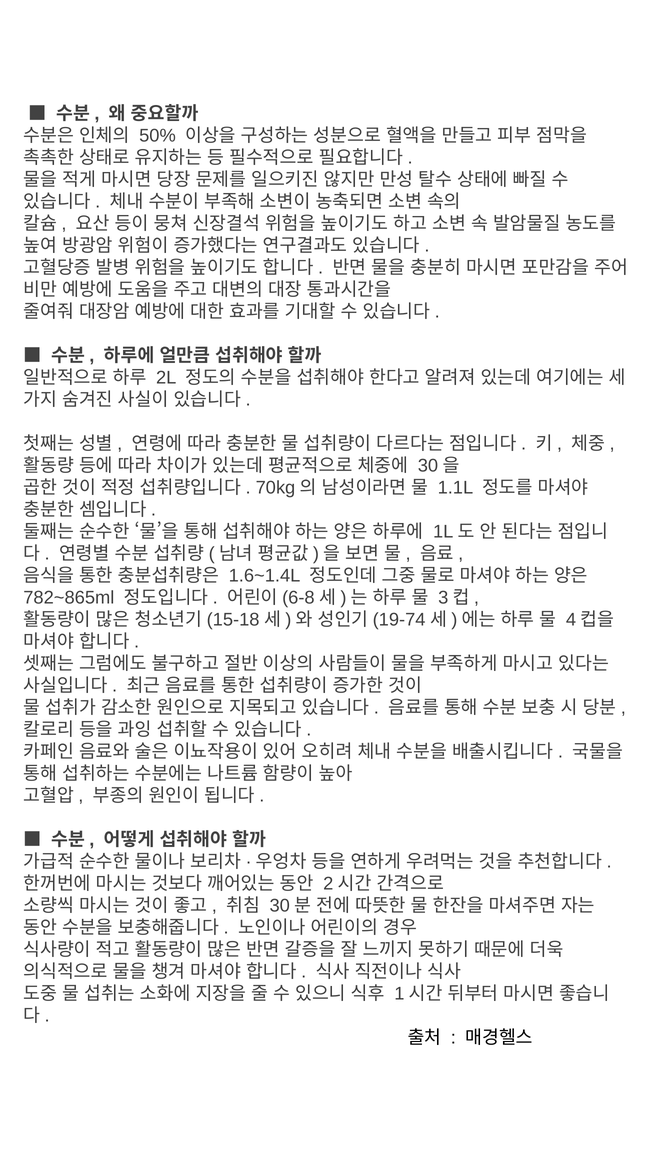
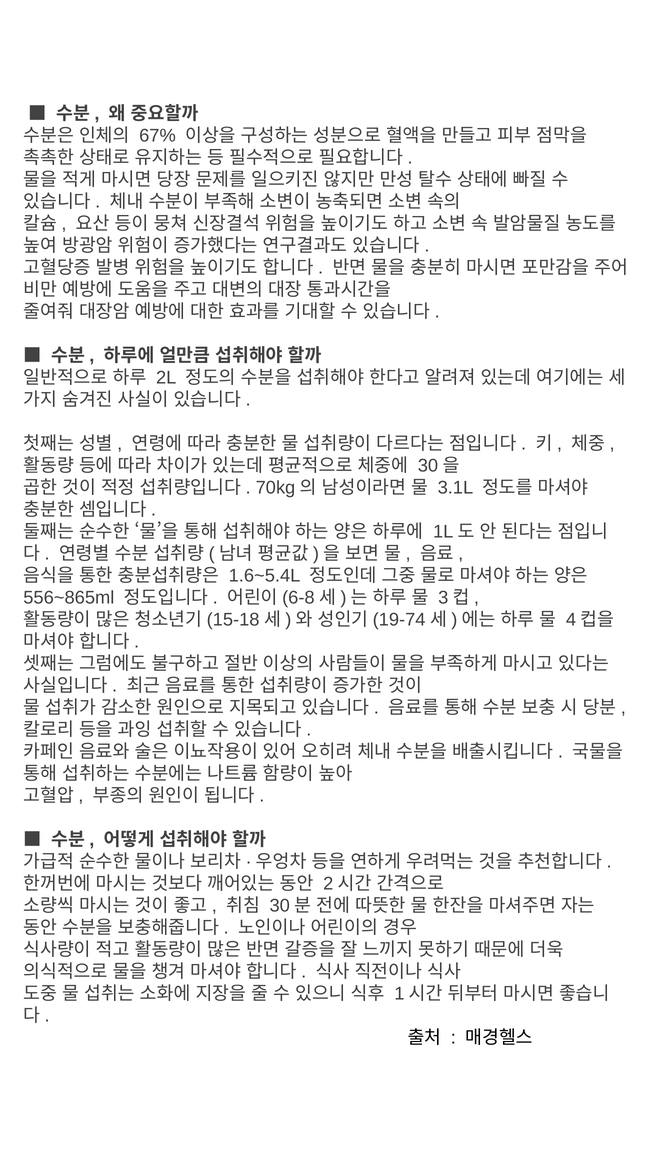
50%: 50% -> 67%
1.1L: 1.1L -> 3.1L
1.6~1.4L: 1.6~1.4L -> 1.6~5.4L
782~865ml: 782~865ml -> 556~865ml
